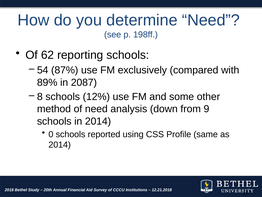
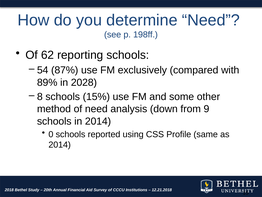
2087: 2087 -> 2028
12%: 12% -> 15%
